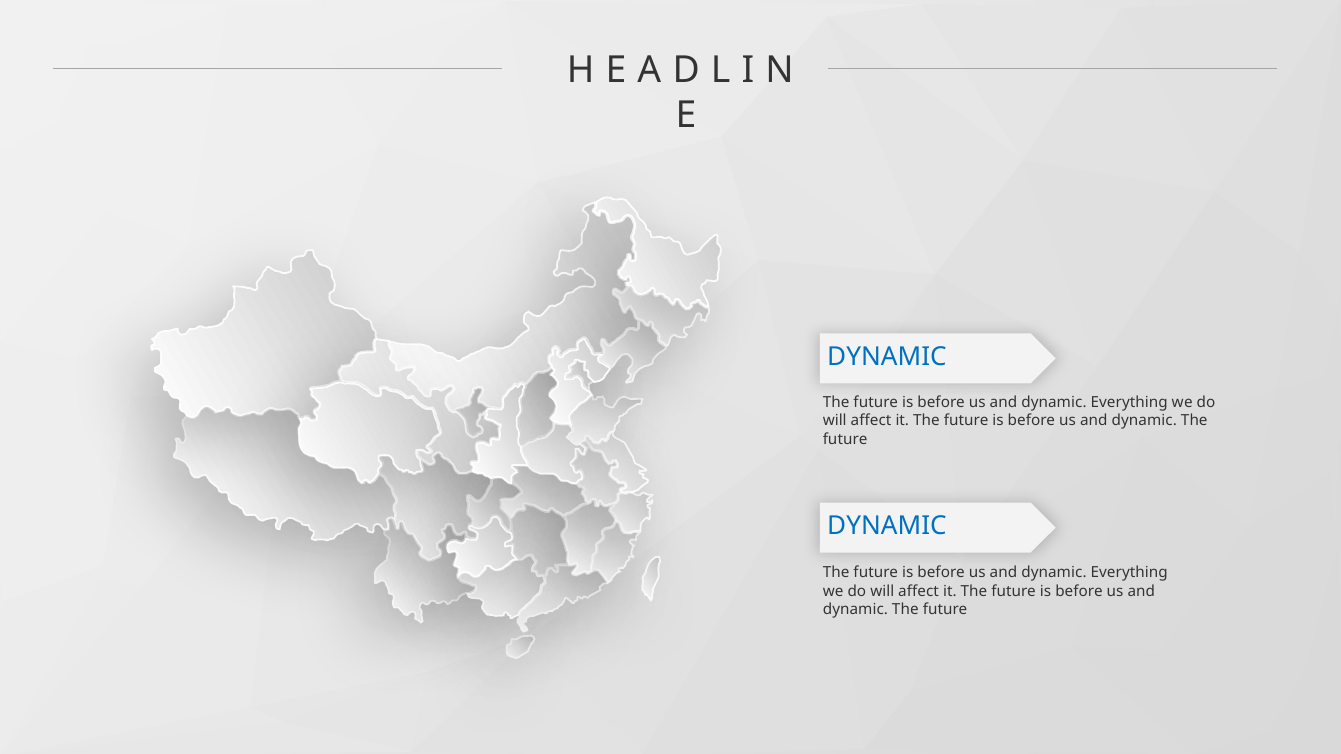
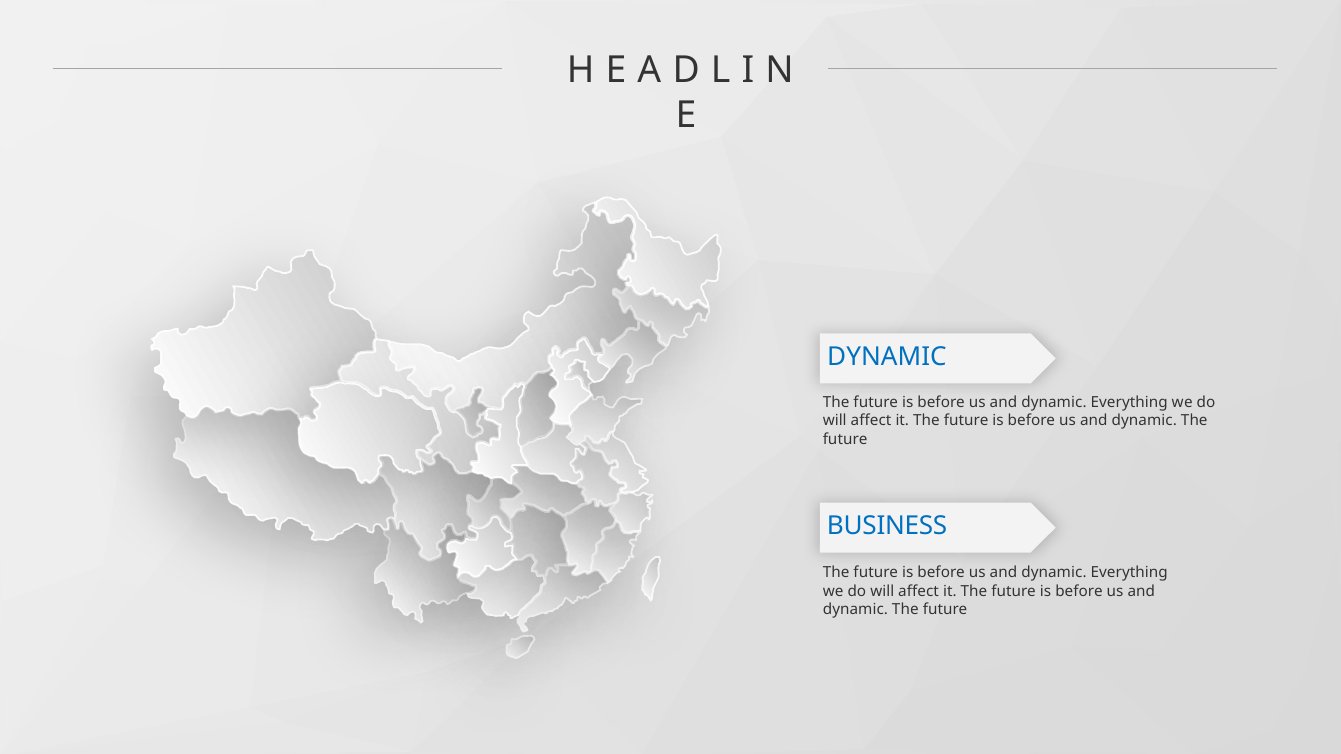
DYNAMIC at (887, 526): DYNAMIC -> BUSINESS
